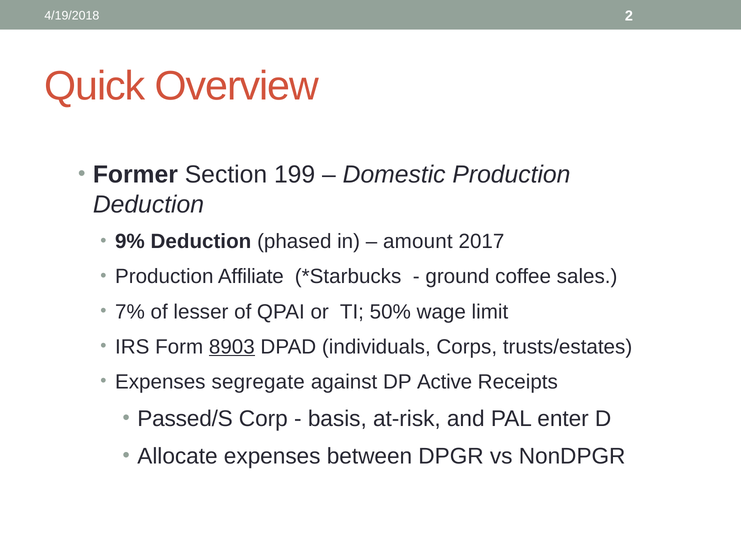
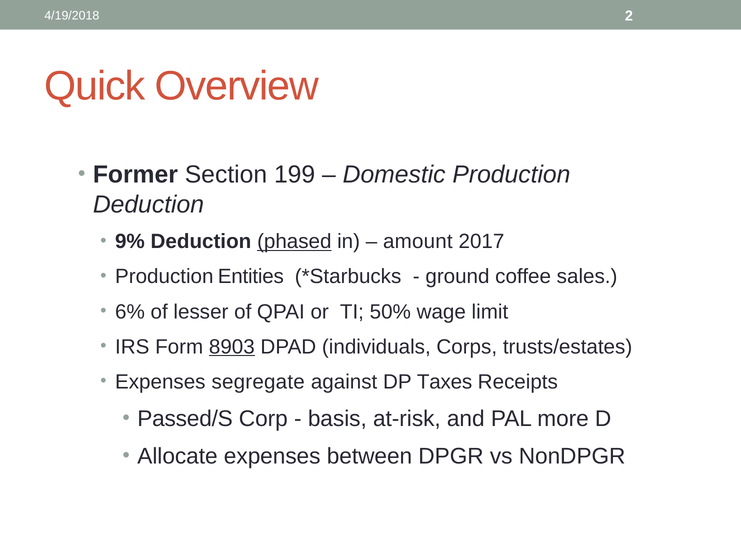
phased underline: none -> present
Affiliate: Affiliate -> Entities
7%: 7% -> 6%
Active: Active -> Taxes
enter: enter -> more
